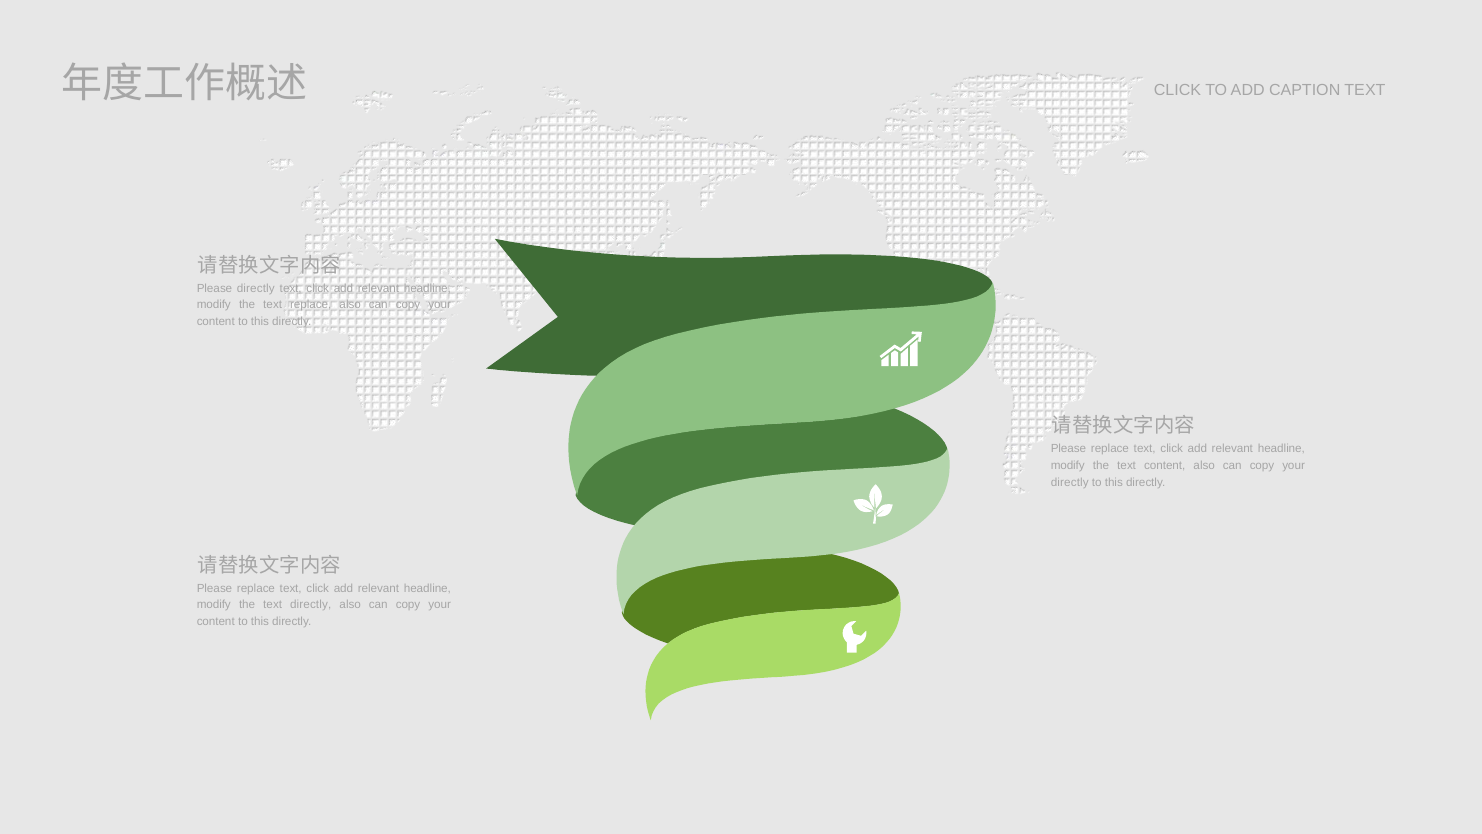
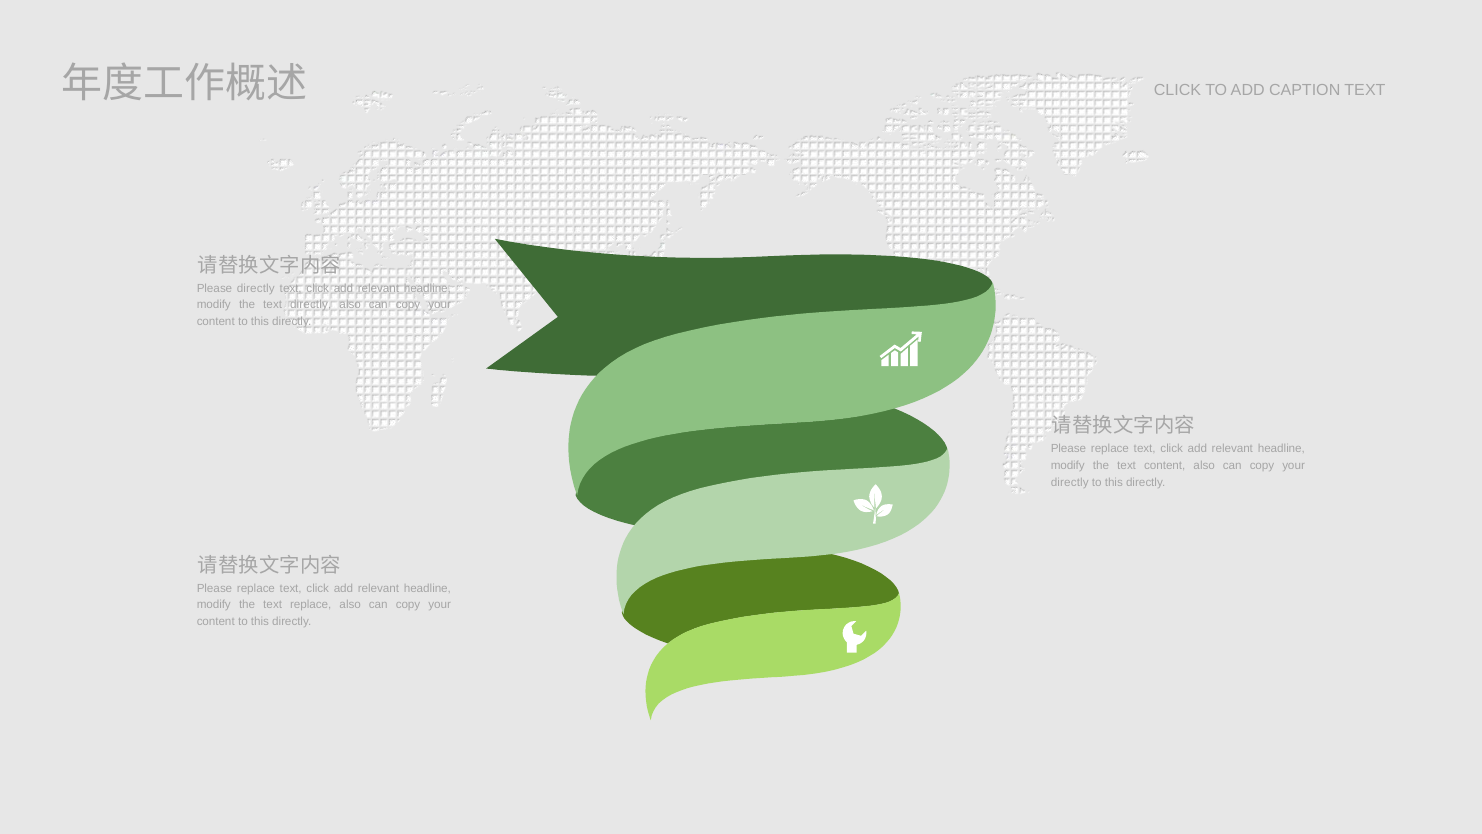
text replace: replace -> directly
text directly: directly -> replace
